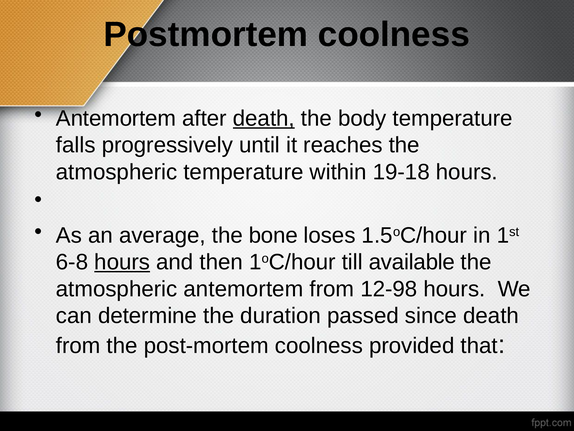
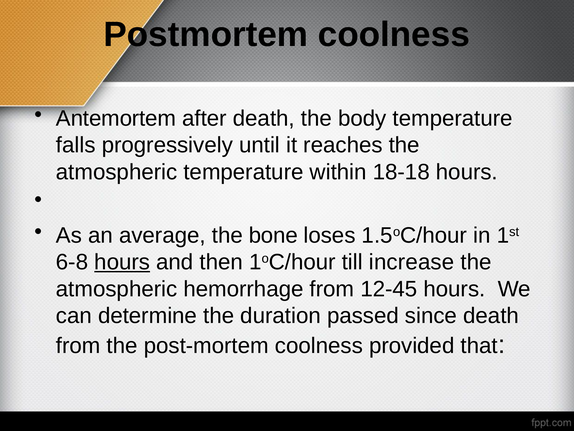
death at (264, 118) underline: present -> none
19-18: 19-18 -> 18-18
available: available -> increase
atmospheric antemortem: antemortem -> hemorrhage
12-98: 12-98 -> 12-45
